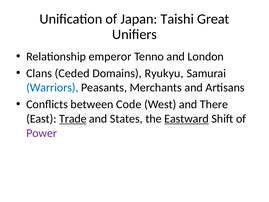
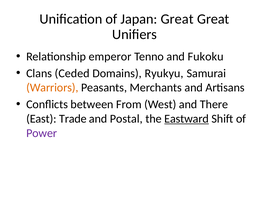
Japan Taishi: Taishi -> Great
London: London -> Fukoku
Warriors colour: blue -> orange
Code: Code -> From
Trade underline: present -> none
States: States -> Postal
